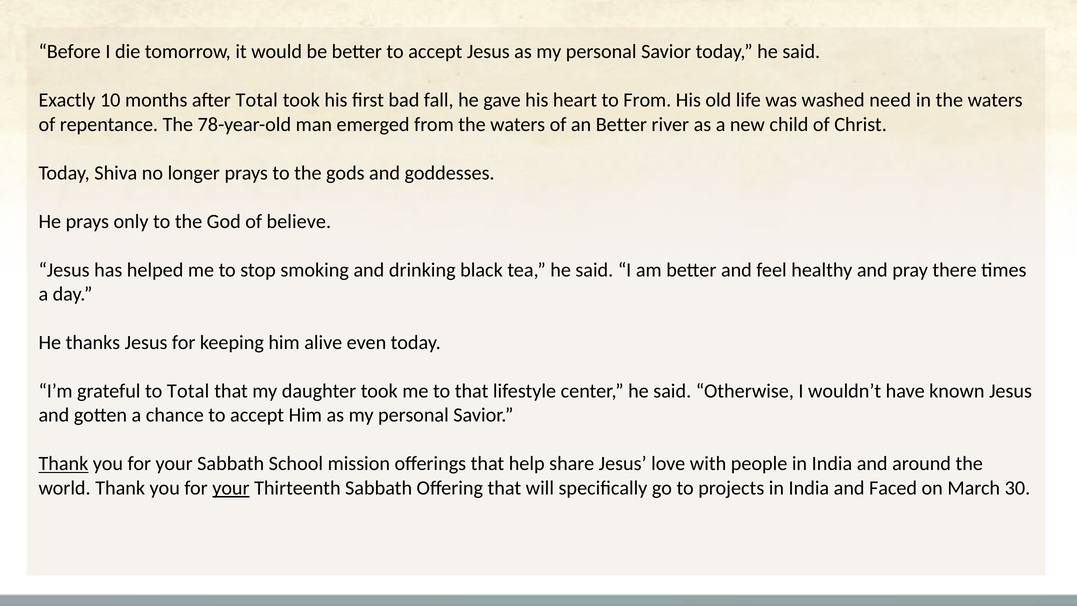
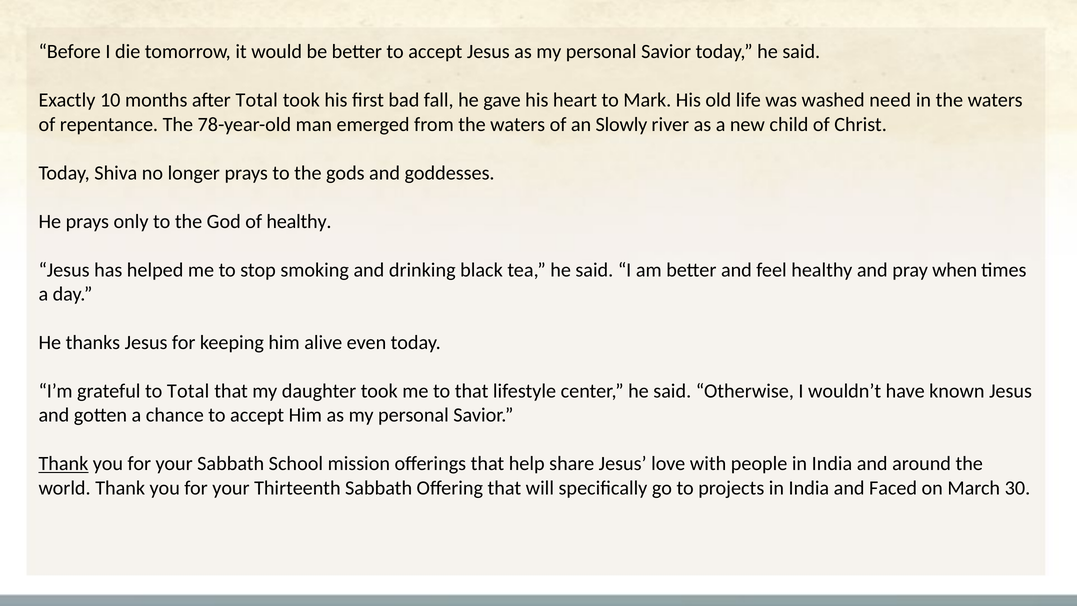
to From: From -> Mark
an Better: Better -> Slowly
of believe: believe -> healthy
there: there -> when
your at (231, 488) underline: present -> none
